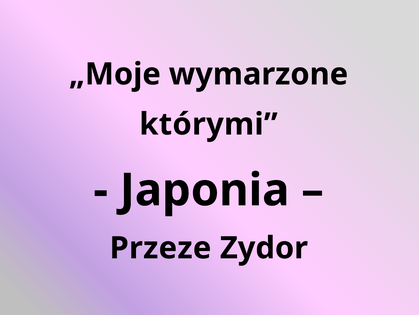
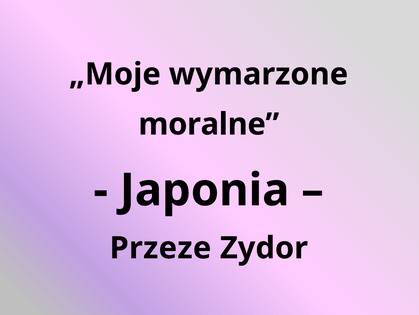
którymi: którymi -> moralne
